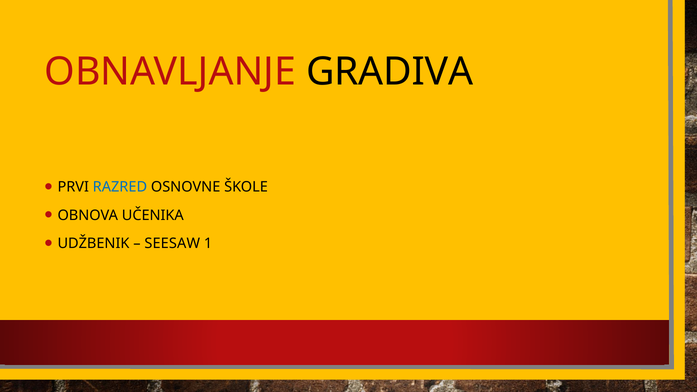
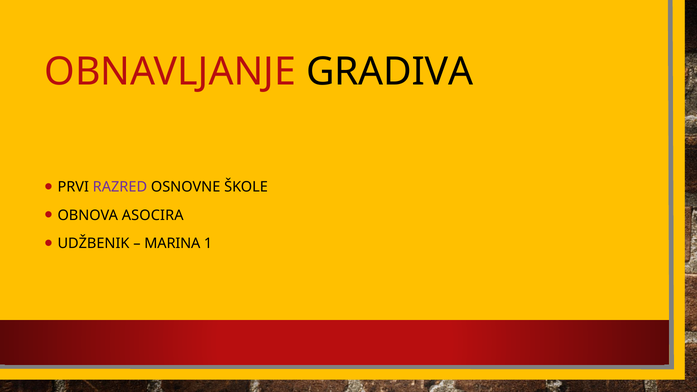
RAZRED colour: blue -> purple
UČENIKA: UČENIKA -> ASOCIRA
SEESAW: SEESAW -> MARINA
